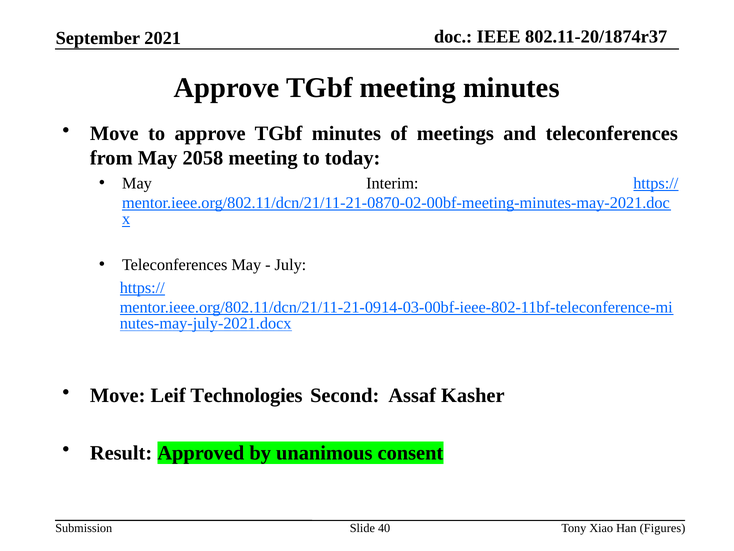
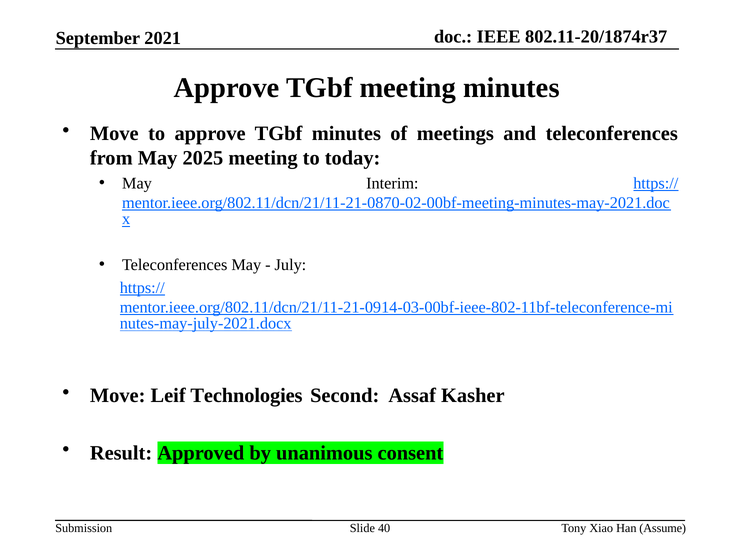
2058: 2058 -> 2025
Figures: Figures -> Assume
